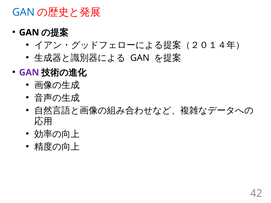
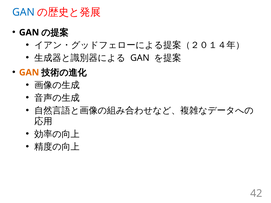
GAN at (29, 73) colour: purple -> orange
